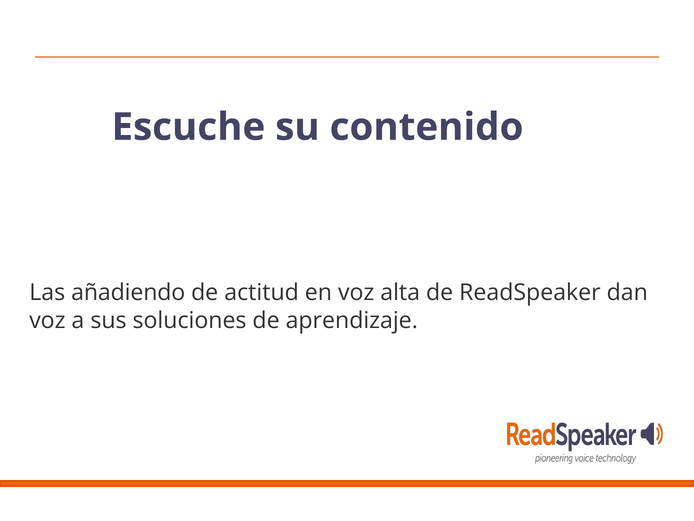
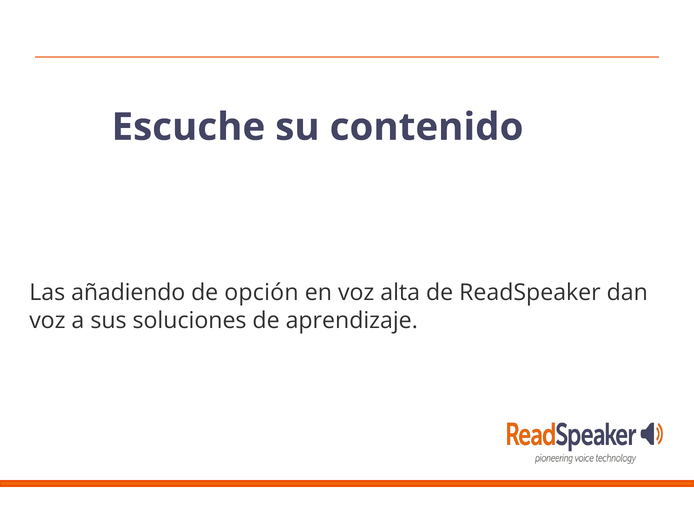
actitud: actitud -> opción
